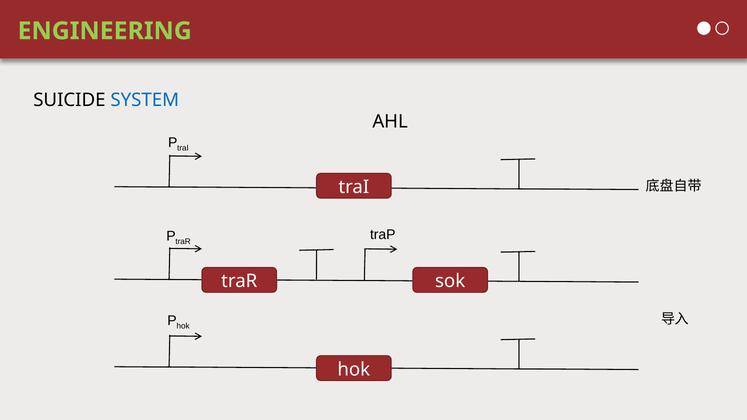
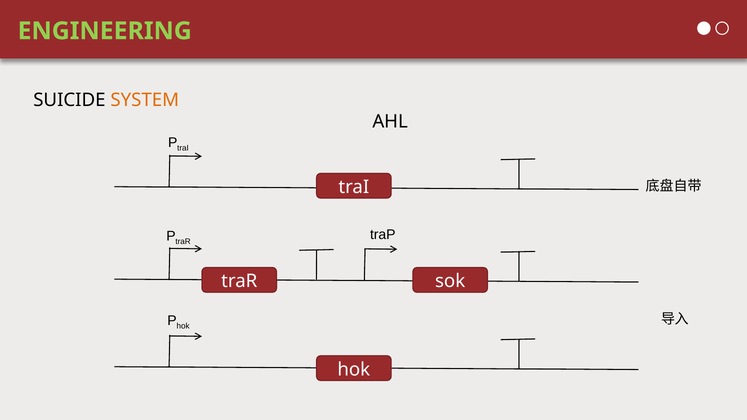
SYSTEM colour: blue -> orange
